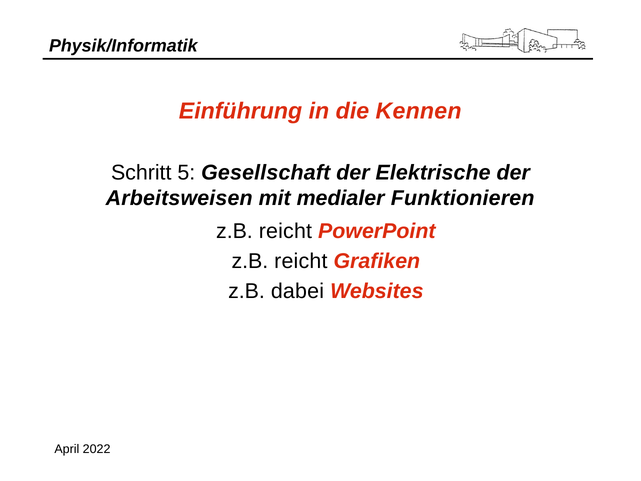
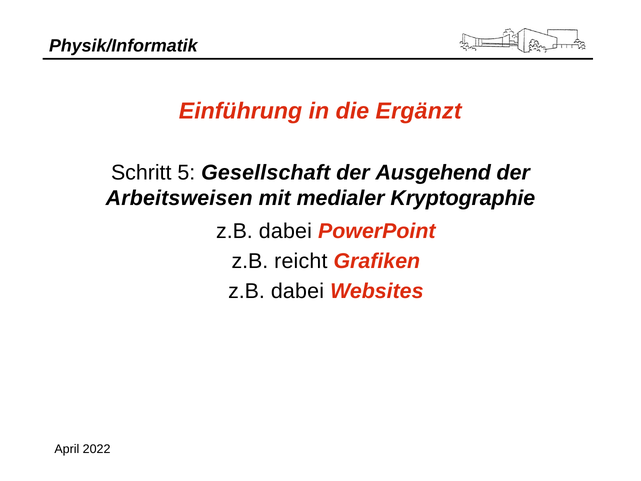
Kennen: Kennen -> Ergänzt
Elektrische: Elektrische -> Ausgehend
Funktionieren: Funktionieren -> Kryptographie
reicht at (285, 231): reicht -> dabei
